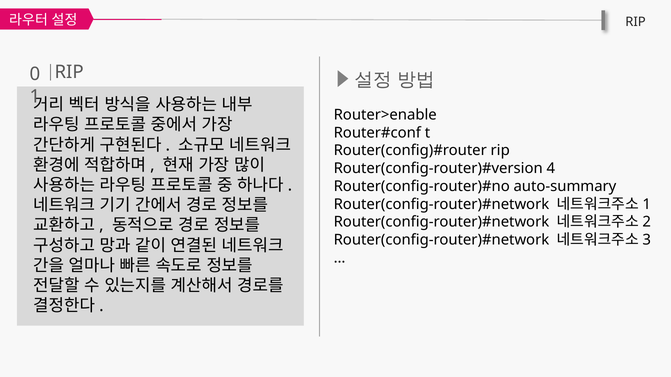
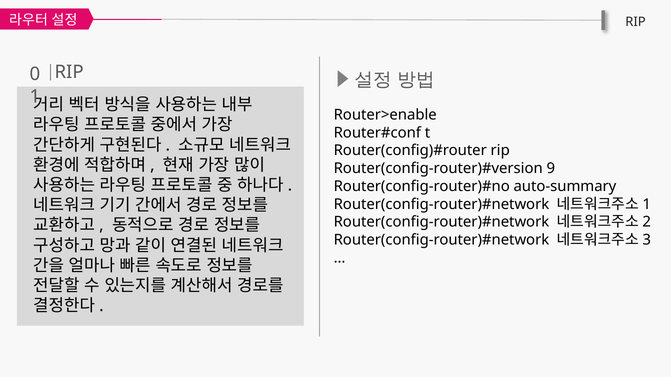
4: 4 -> 9
